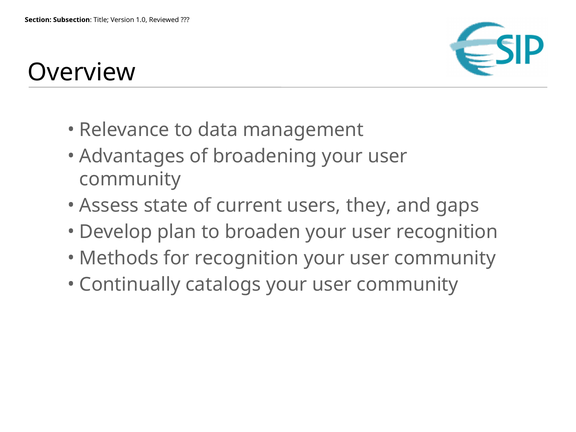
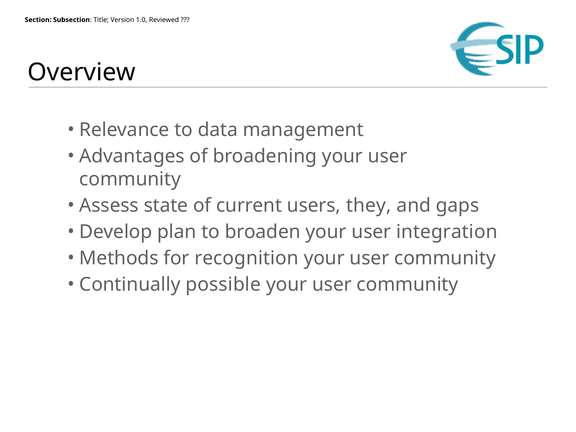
user recognition: recognition -> integration
catalogs: catalogs -> possible
